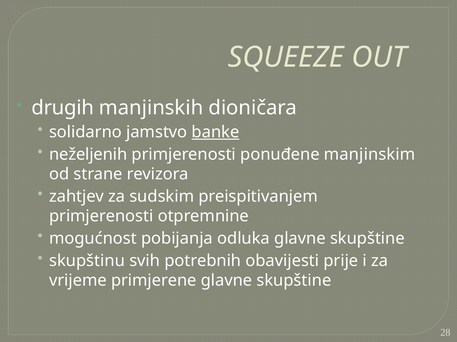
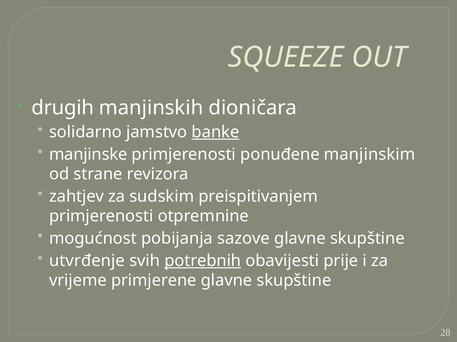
neželjenih: neželjenih -> manjinske
odluka: odluka -> sazove
skupštinu: skupštinu -> utvrđenje
potrebnih underline: none -> present
